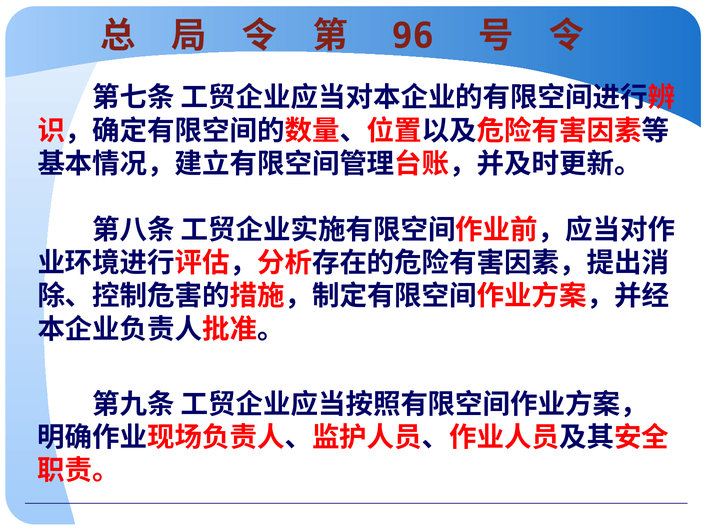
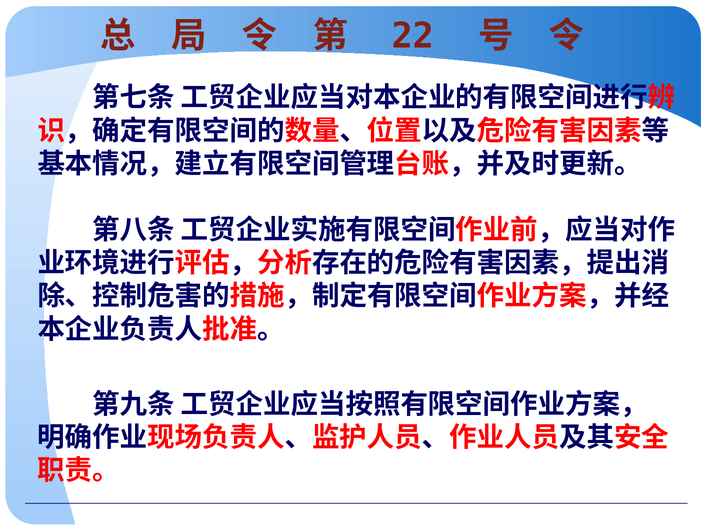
96: 96 -> 22
